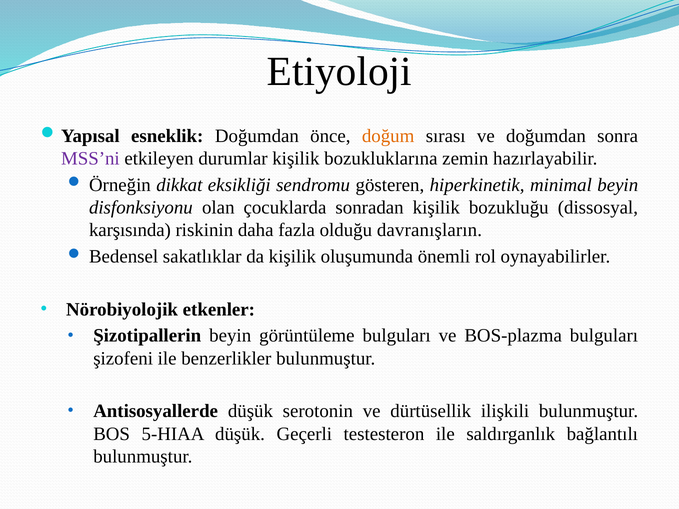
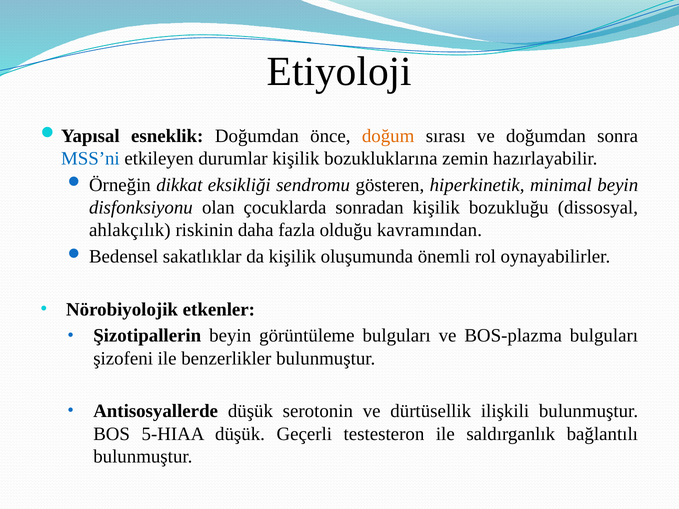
MSS’ni colour: purple -> blue
karşısında: karşısında -> ahlakçılık
davranışların: davranışların -> kavramından
